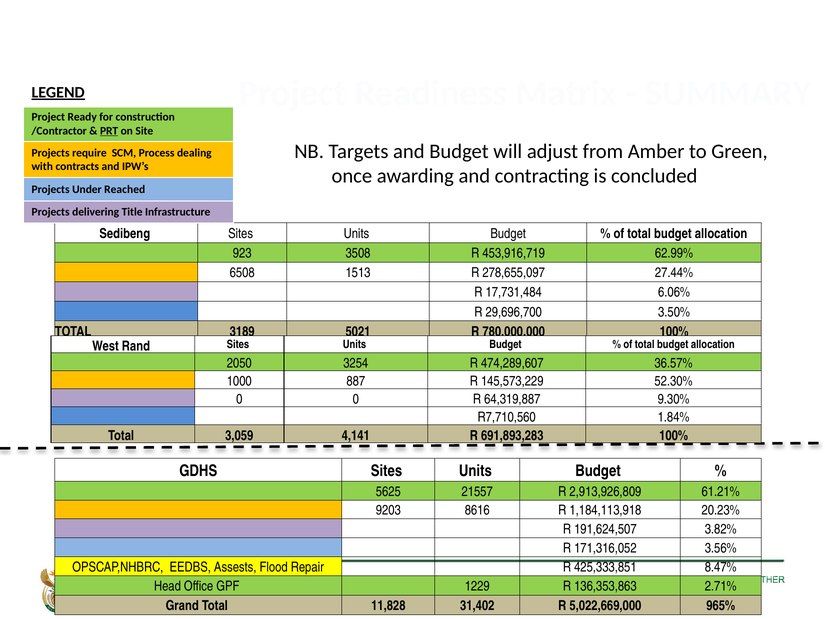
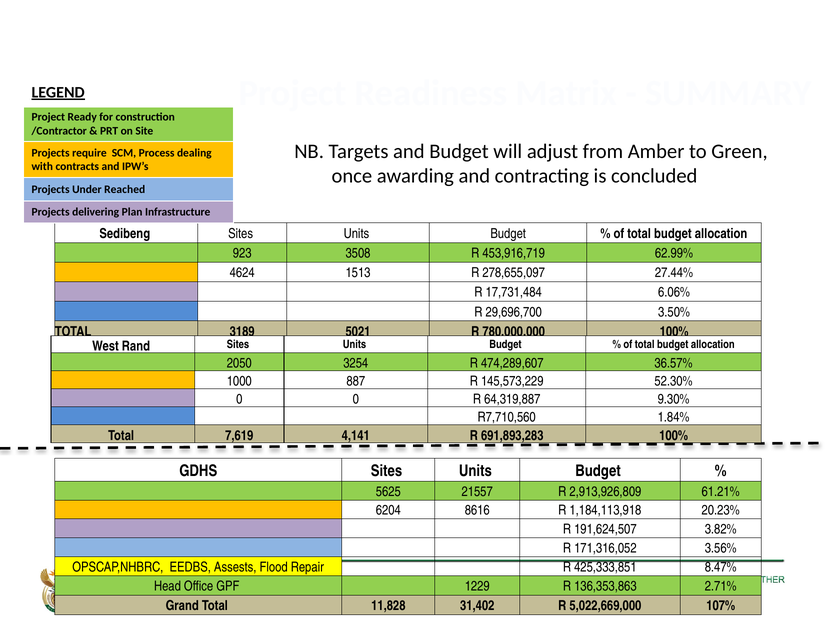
PRT underline: present -> none
Title: Title -> Plan
6508: 6508 -> 4624
3,059: 3,059 -> 7,619
9203: 9203 -> 6204
965%: 965% -> 107%
